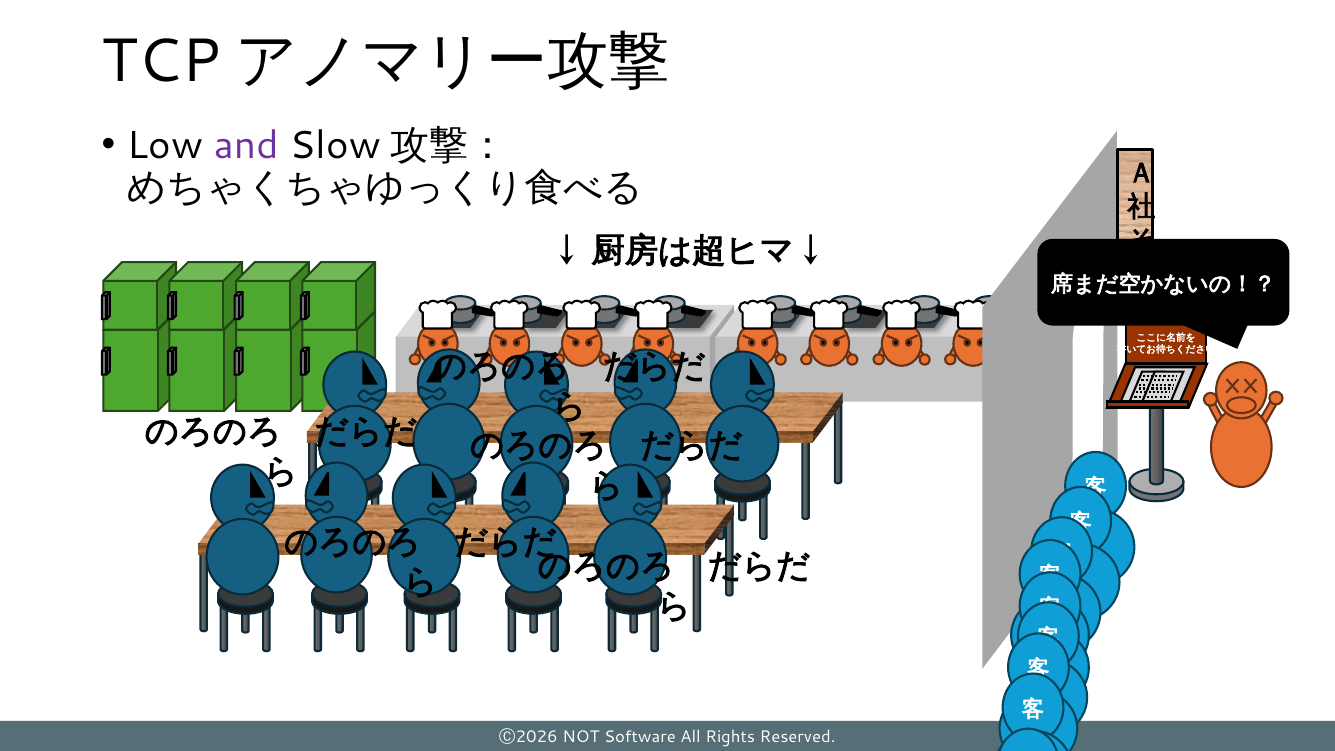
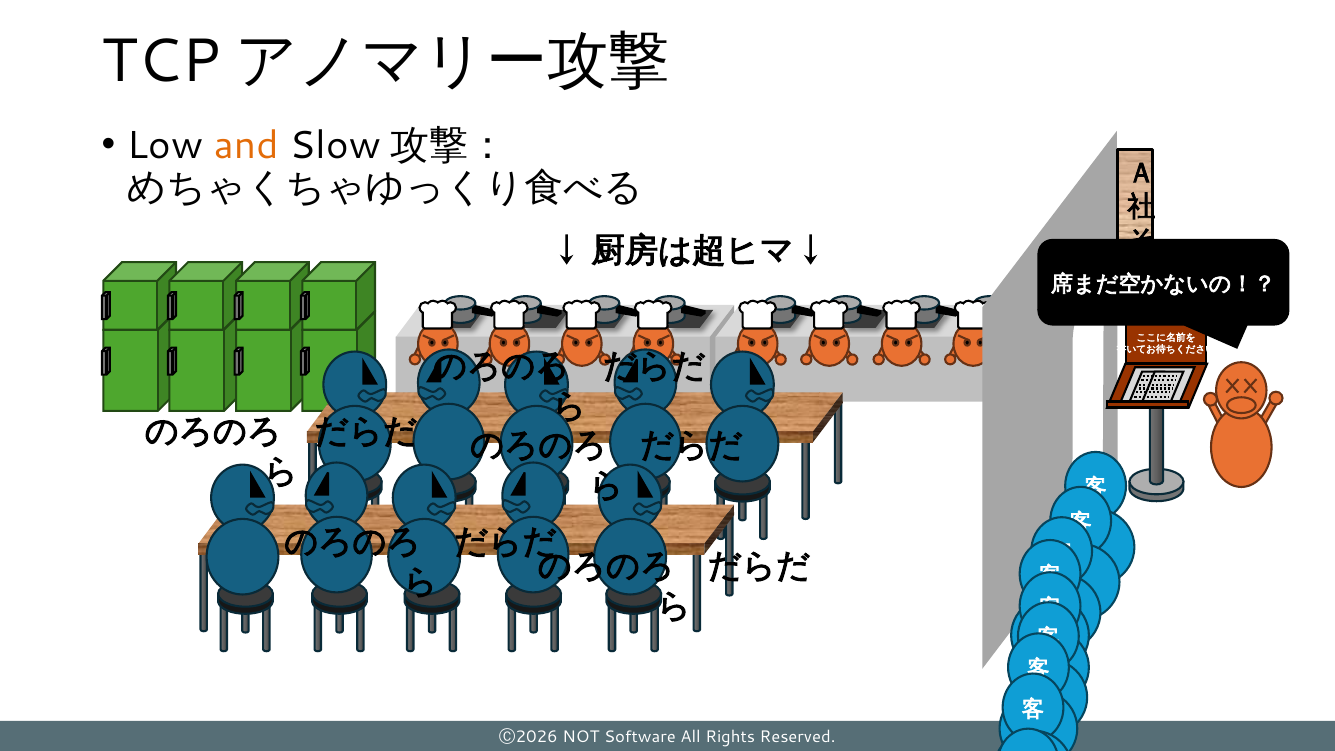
and colour: purple -> orange
